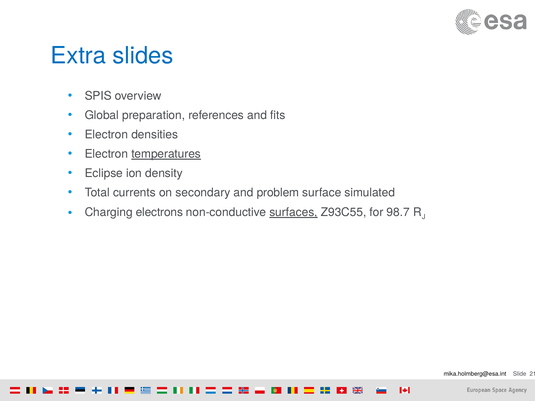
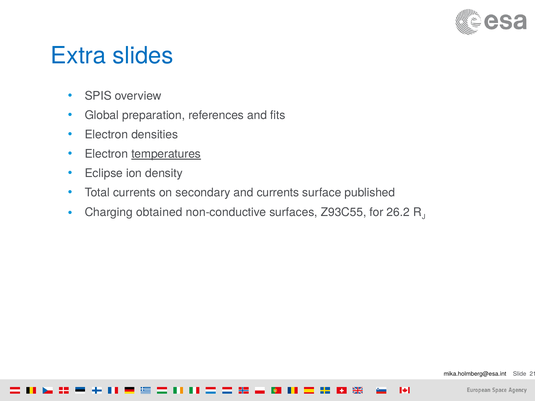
and problem: problem -> currents
simulated: simulated -> published
electrons: electrons -> obtained
surfaces underline: present -> none
98.7: 98.7 -> 26.2
